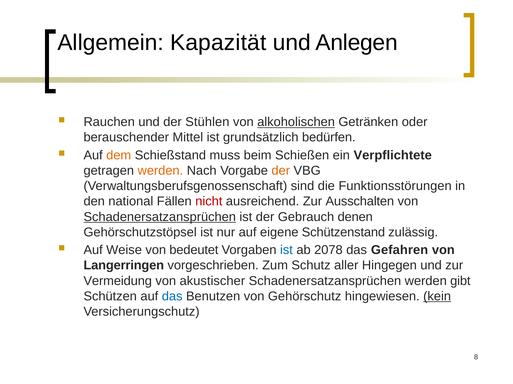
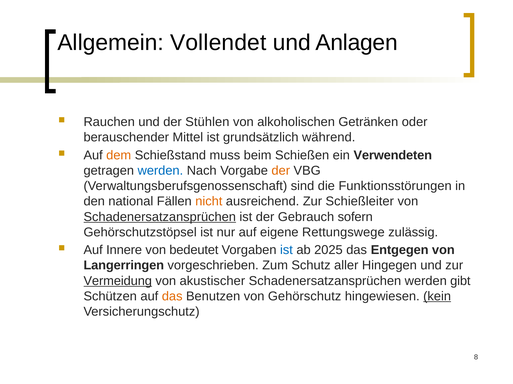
Kapazität: Kapazität -> Vollendet
Anlegen: Anlegen -> Anlagen
alkoholischen underline: present -> none
bedürfen: bedürfen -> während
Verpflichtete: Verpflichtete -> Verwendeten
werden at (160, 171) colour: orange -> blue
nicht colour: red -> orange
Ausschalten: Ausschalten -> Schießleiter
denen: denen -> sofern
Schützenstand: Schützenstand -> Rettungswege
Weise: Weise -> Innere
2078: 2078 -> 2025
Gefahren: Gefahren -> Entgegen
Vermeidung underline: none -> present
das at (172, 297) colour: blue -> orange
